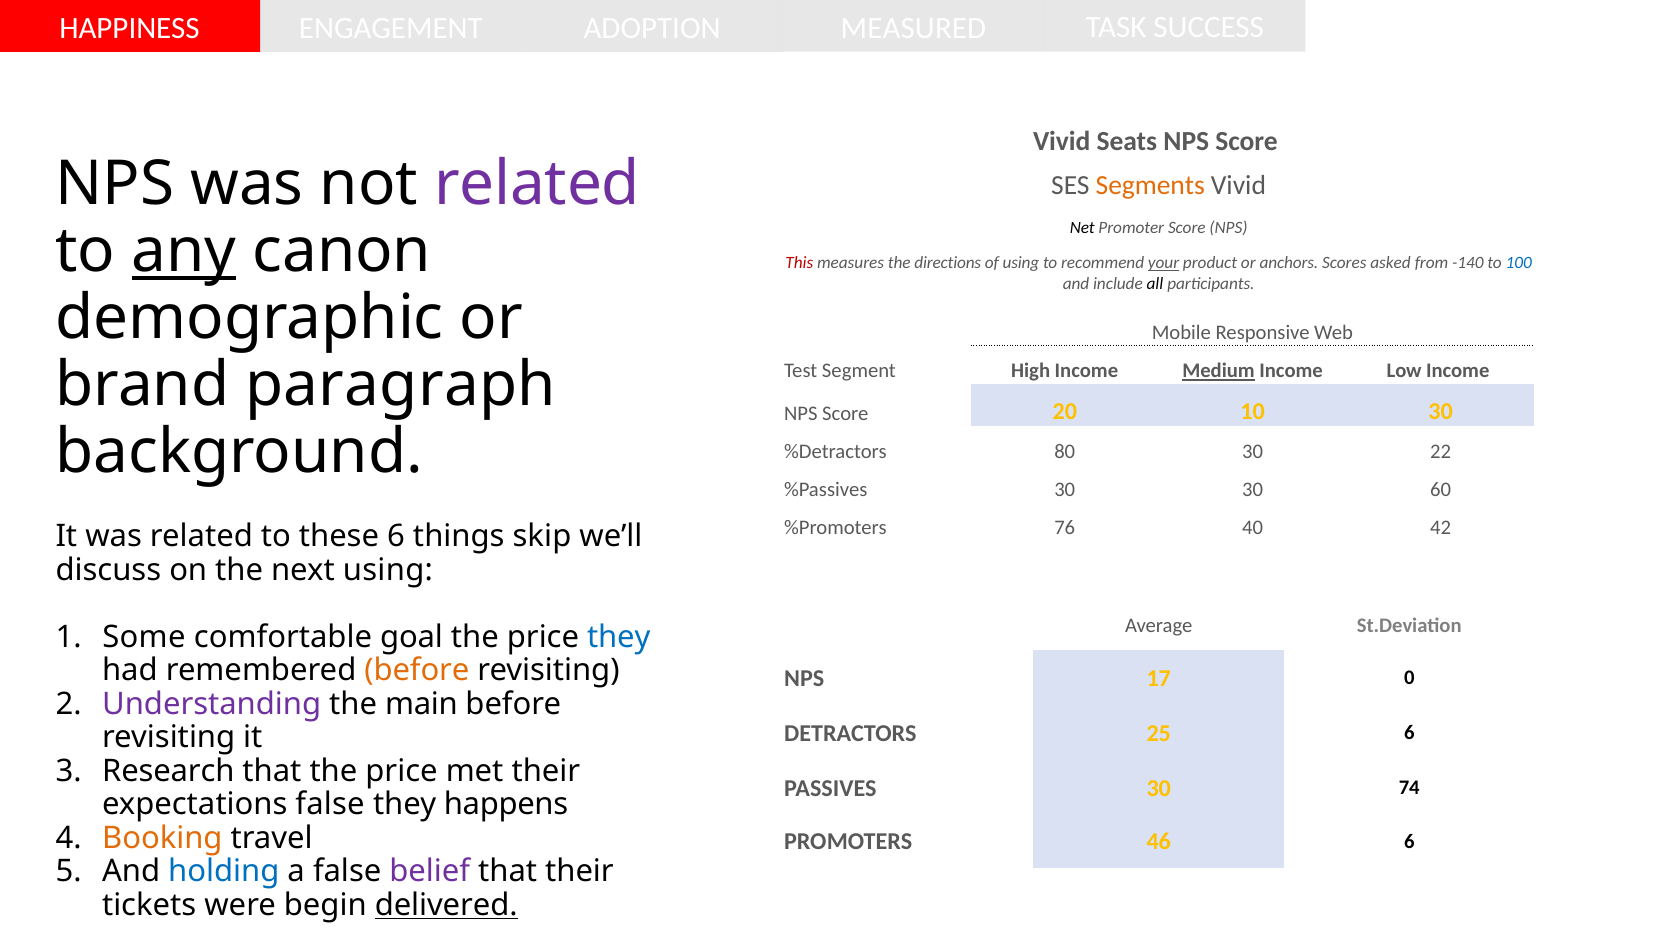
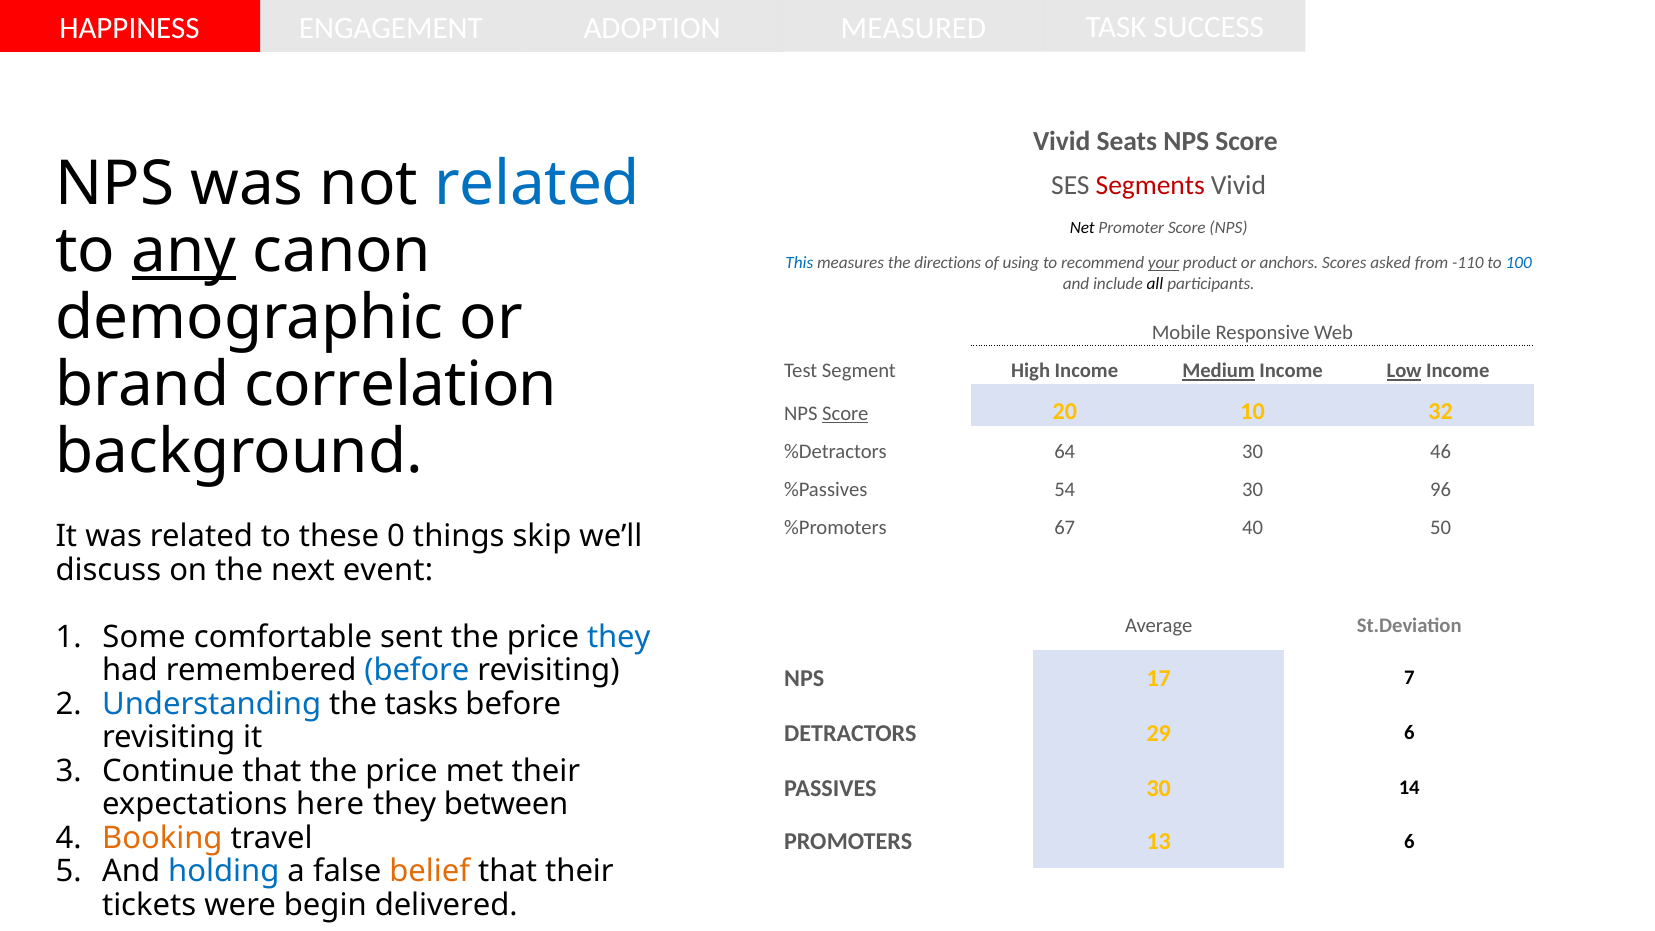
related at (537, 184) colour: purple -> blue
Segments colour: orange -> red
This colour: red -> blue
-140: -140 -> -110
Low underline: none -> present
paragraph: paragraph -> correlation
Score at (845, 414) underline: none -> present
10 30: 30 -> 32
80: 80 -> 64
22: 22 -> 46
%Passives 30: 30 -> 54
60: 60 -> 96
76: 76 -> 67
42: 42 -> 50
these 6: 6 -> 0
next using: using -> event
goal: goal -> sent
before at (417, 670) colour: orange -> blue
0: 0 -> 7
Understanding colour: purple -> blue
main: main -> tasks
25: 25 -> 29
Research: Research -> Continue
74: 74 -> 14
expectations false: false -> here
happens: happens -> between
46: 46 -> 13
belief colour: purple -> orange
delivered underline: present -> none
